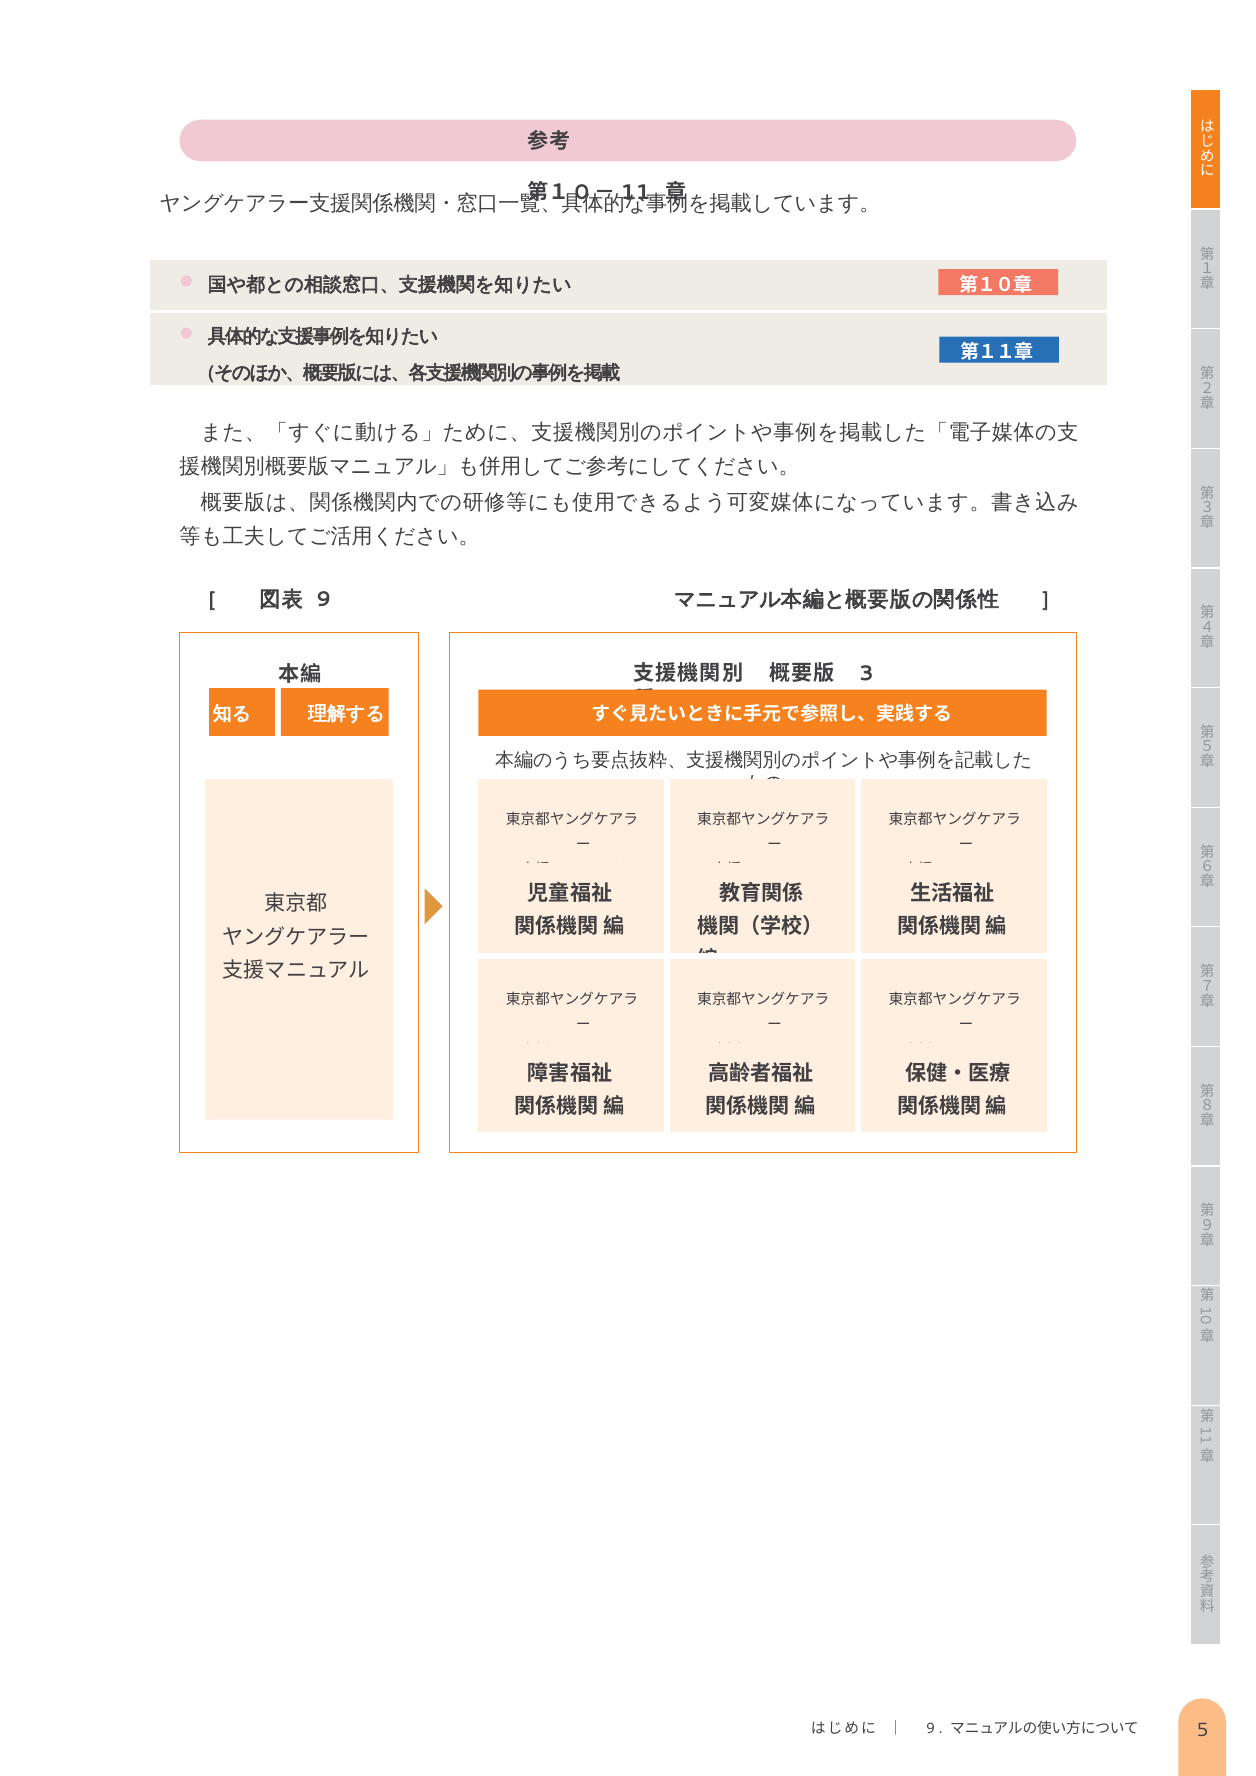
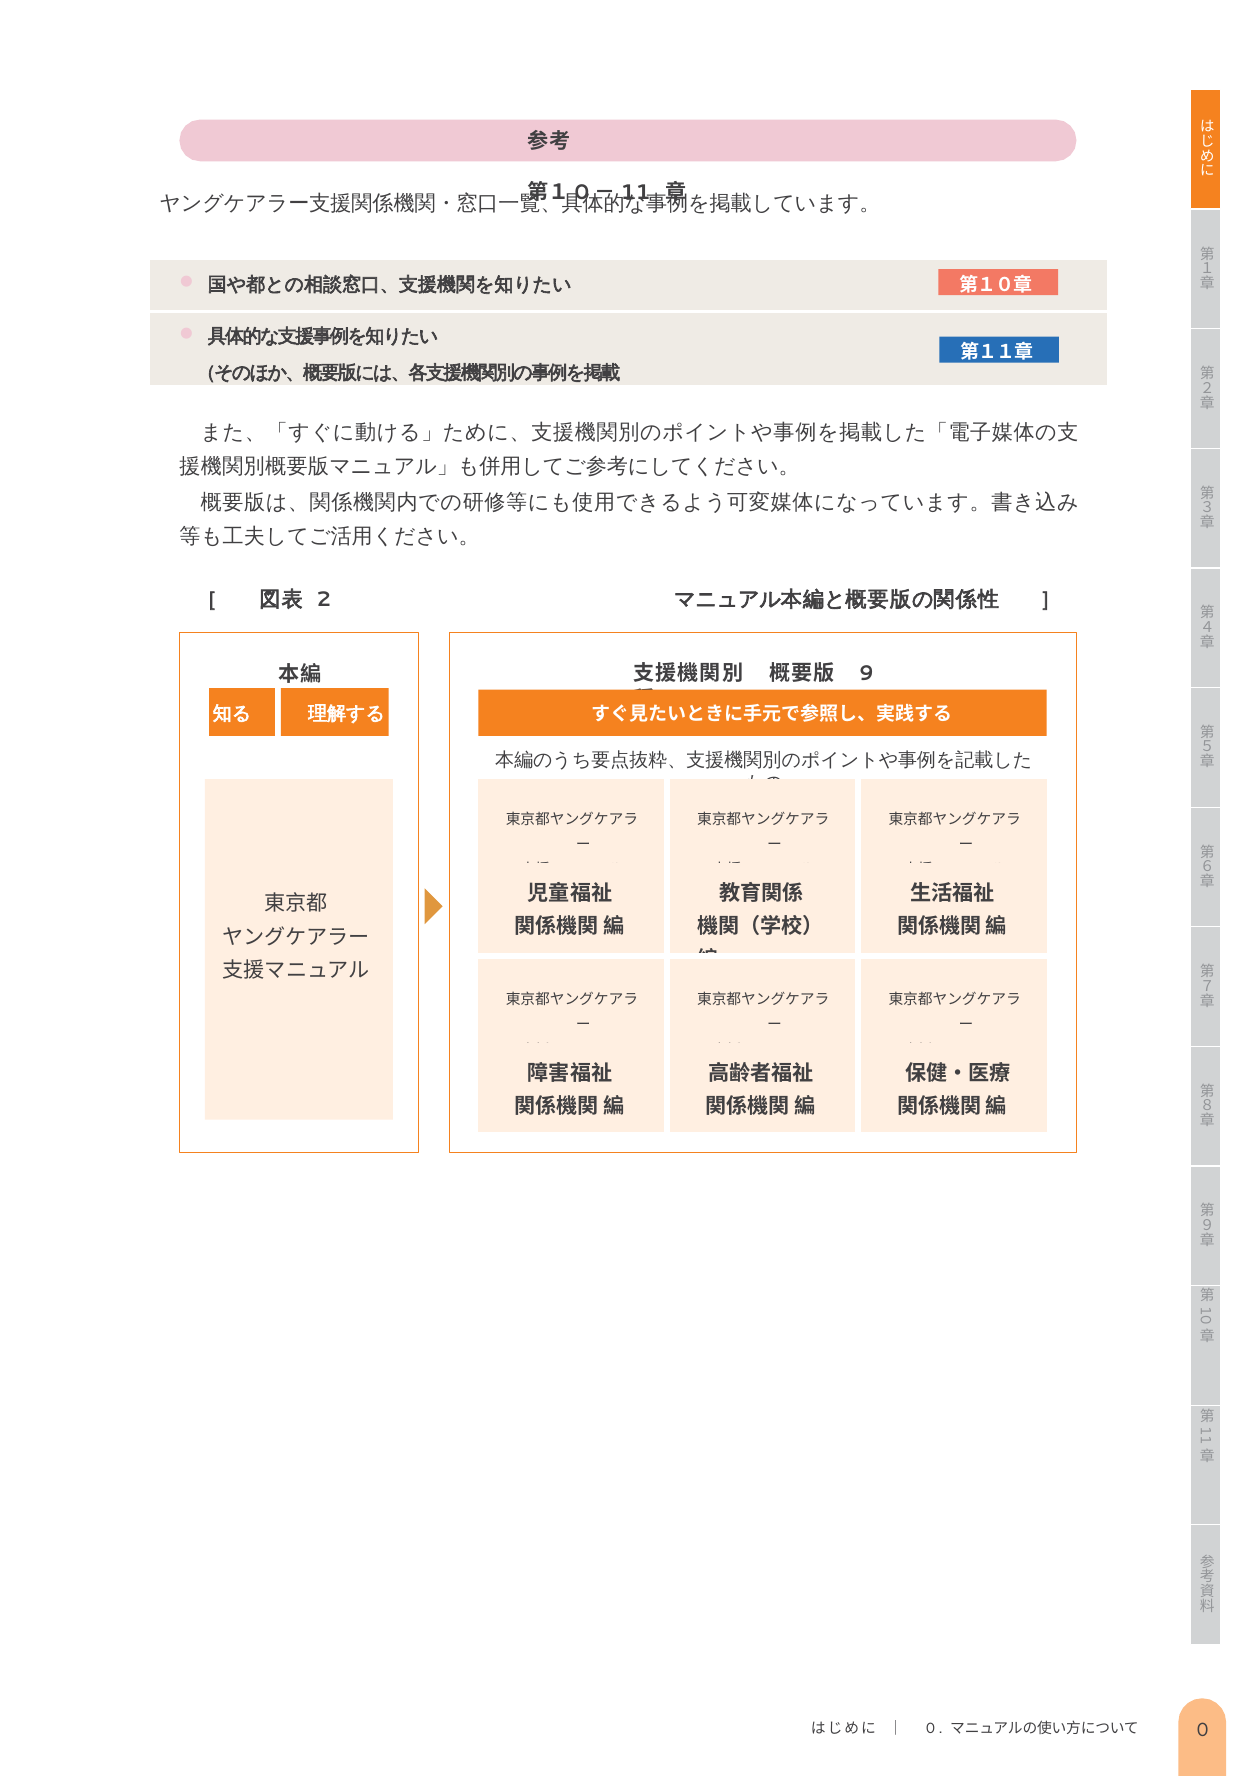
9 at (324, 599): 9 -> 2
3: 3 -> 9
9 at (931, 1729): 9 -> 0
5 at (1203, 1730): 5 -> 0
